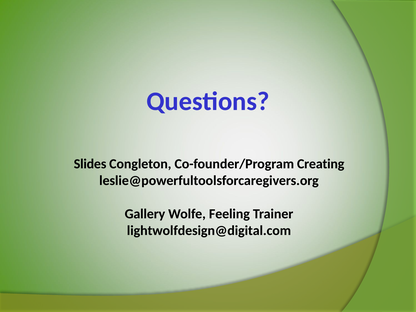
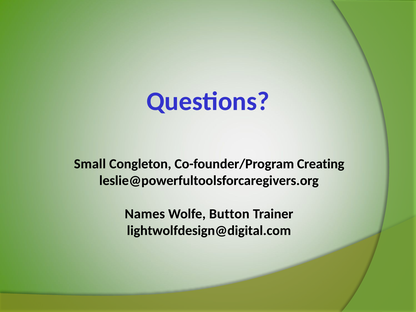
Slides: Slides -> Small
Gallery: Gallery -> Names
Feeling: Feeling -> Button
